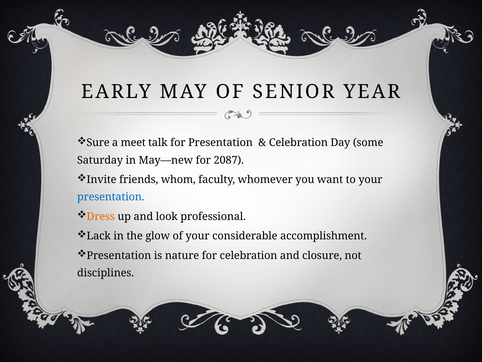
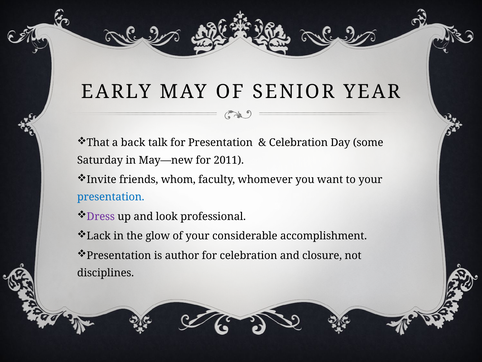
Sure: Sure -> That
meet: meet -> back
2087: 2087 -> 2011
Dress colour: orange -> purple
nature: nature -> author
